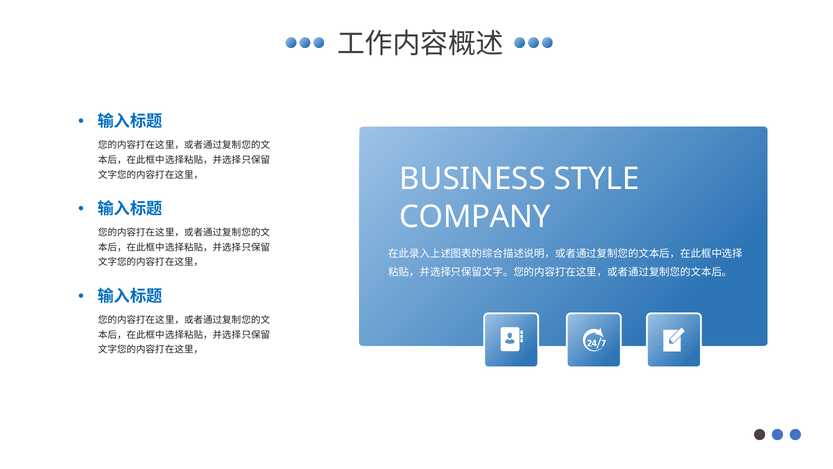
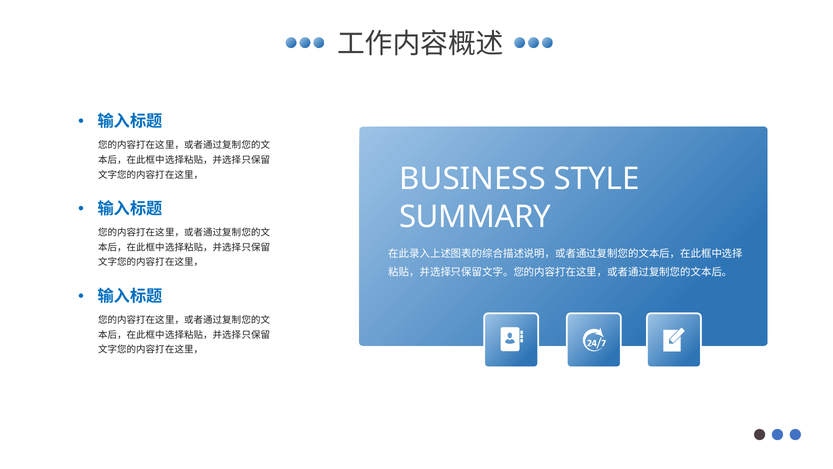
COMPANY: COMPANY -> SUMMARY
